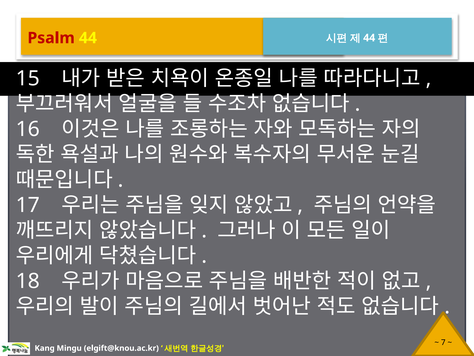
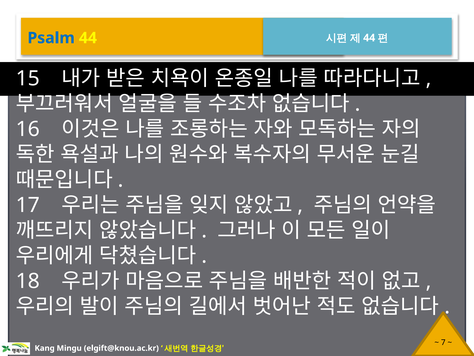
Psalm colour: red -> blue
